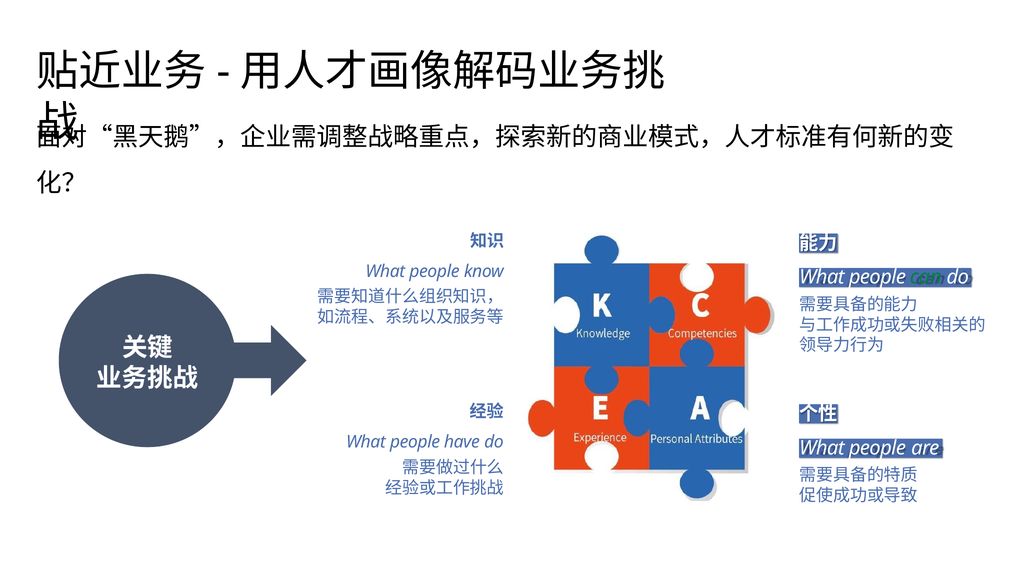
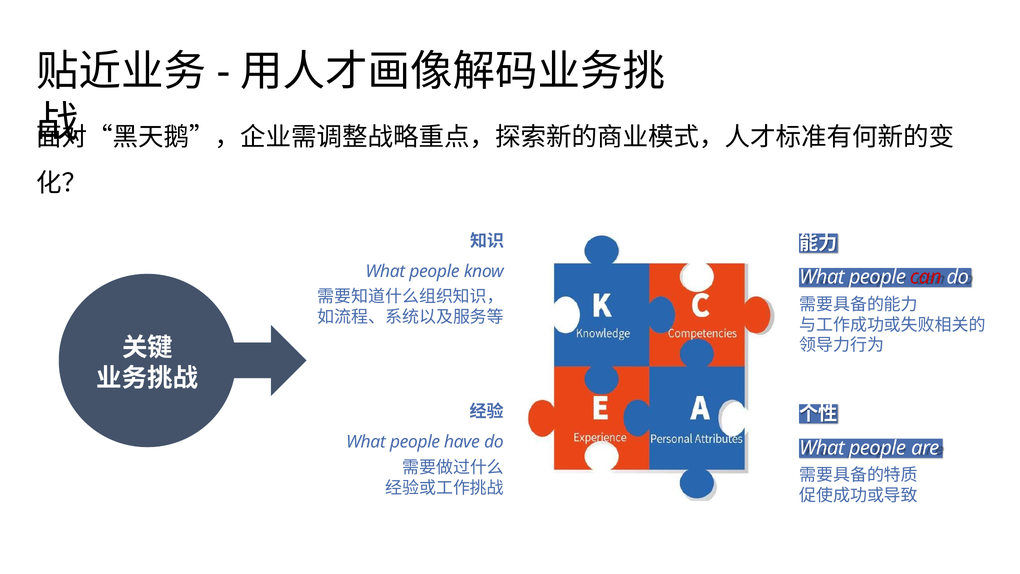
can colour: green -> red
